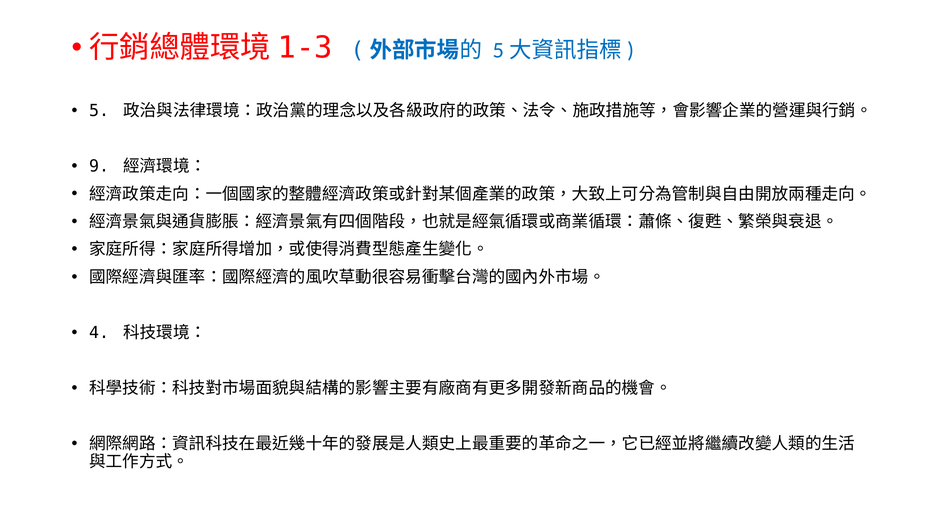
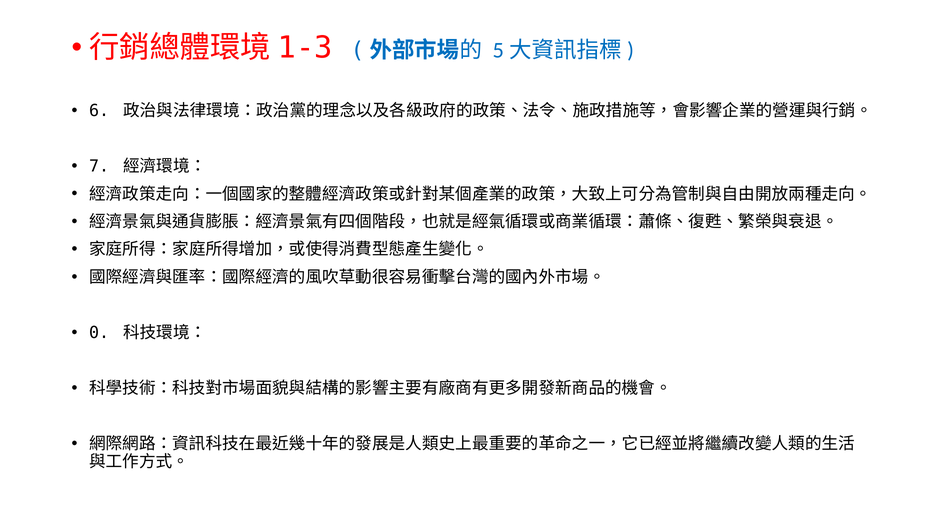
5: 5 -> 6
9: 9 -> 7
4: 4 -> 0
